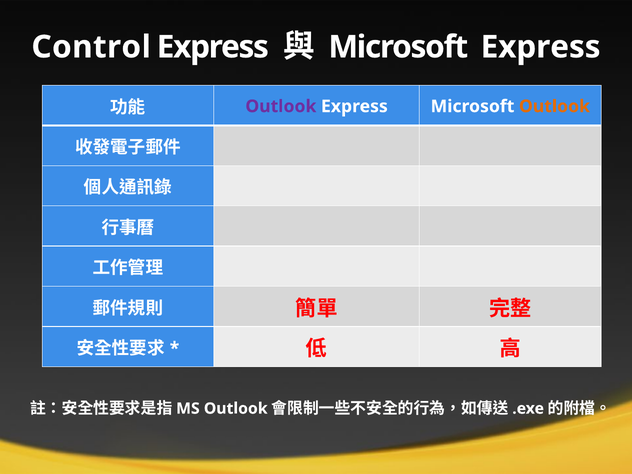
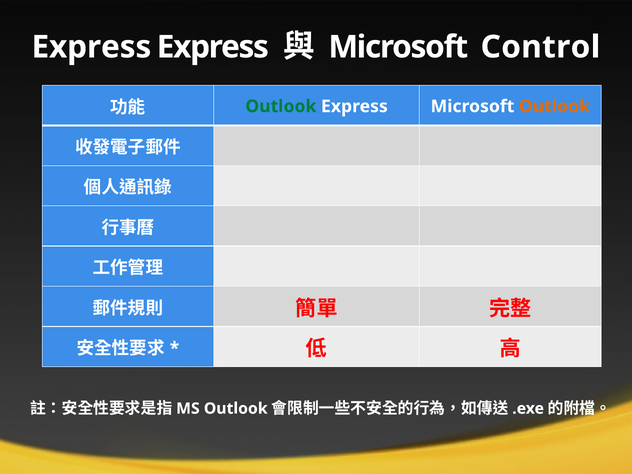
Control at (91, 47): Control -> Express
Microsoft Express: Express -> Control
Outlook at (281, 106) colour: purple -> green
